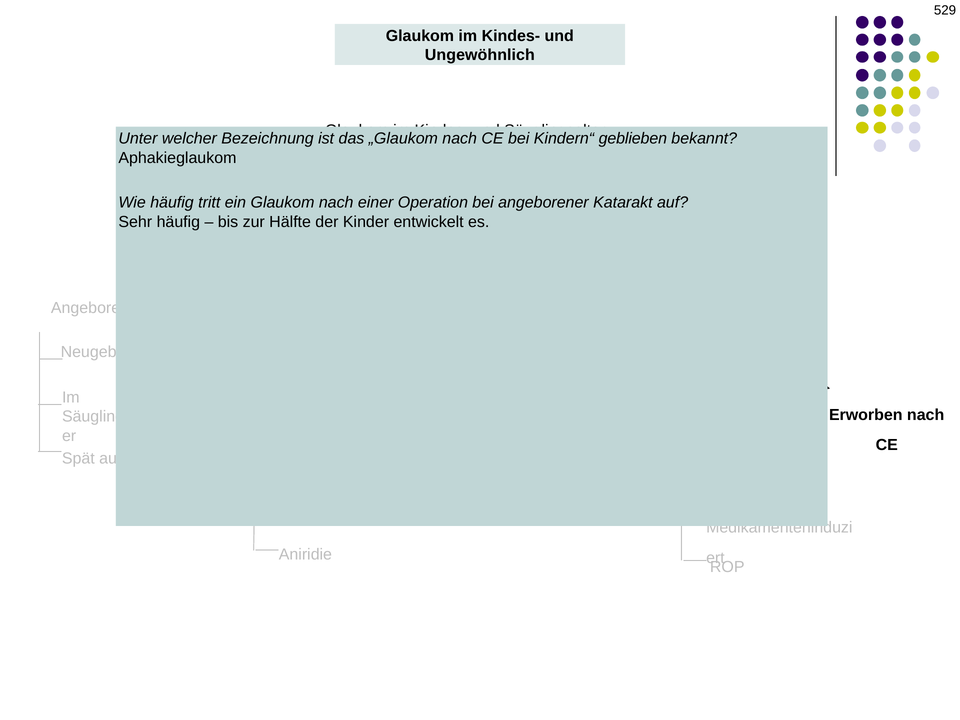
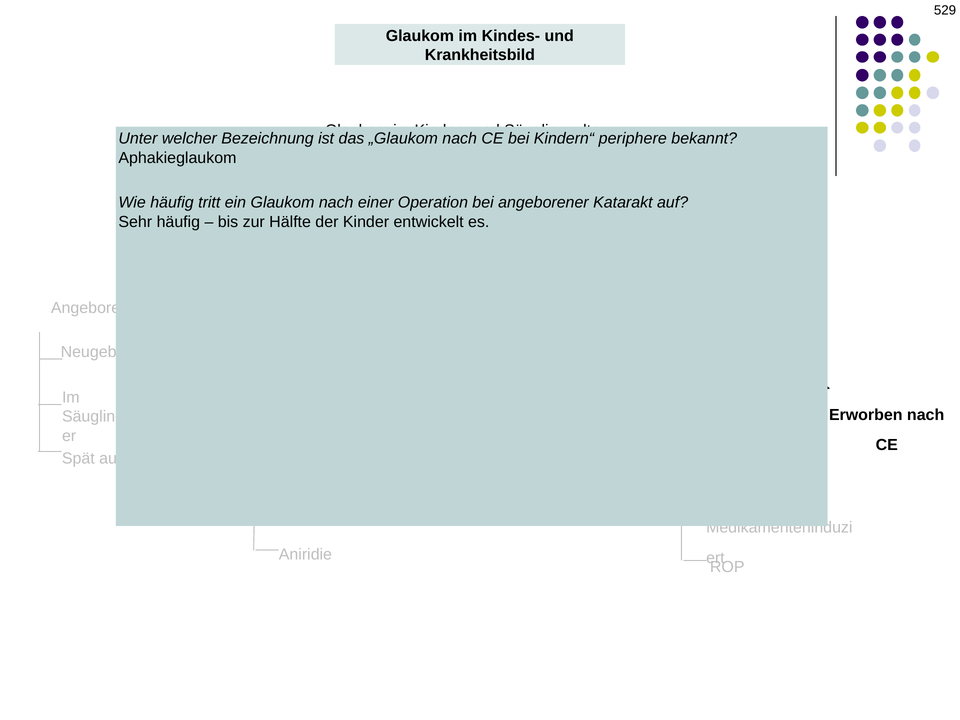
Ungewöhnlich: Ungewöhnlich -> Krankheitsbild
geblieben: geblieben -> periphere
